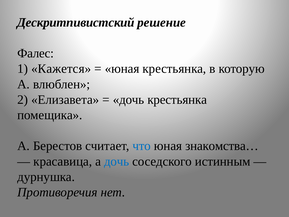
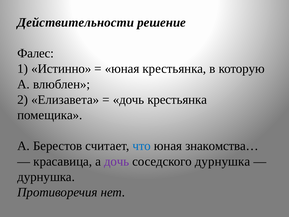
Дескритпивистский: Дескритпивистский -> Действительности
Кажется: Кажется -> Истинно
дочь at (117, 161) colour: blue -> purple
соседского истинным: истинным -> дурнушка
